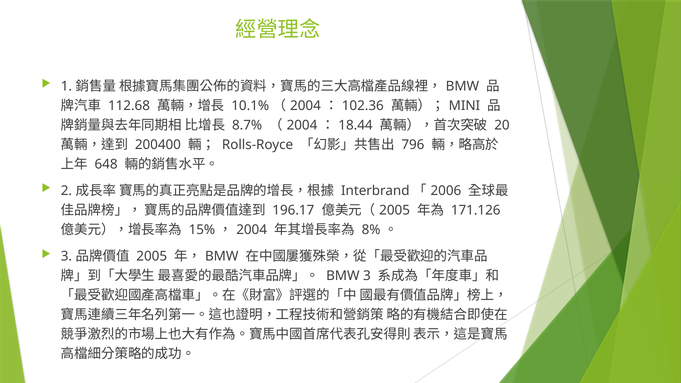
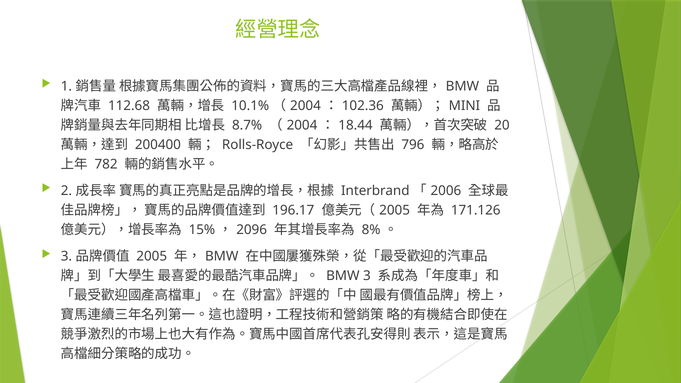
648: 648 -> 782
2004 at (252, 230): 2004 -> 2096
